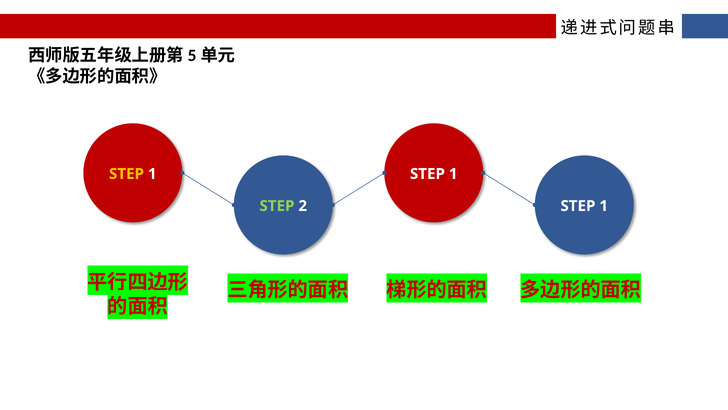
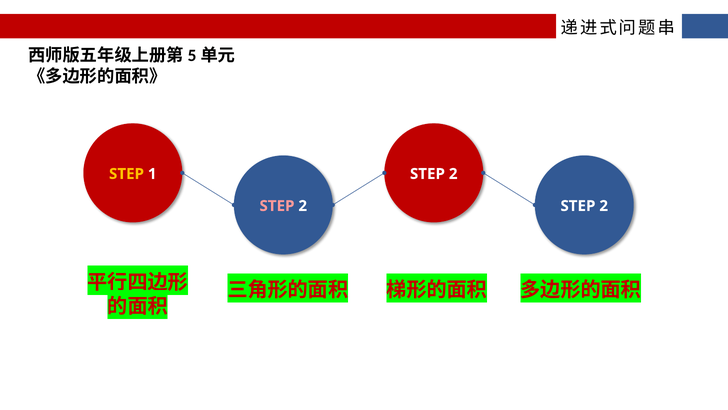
1 at (453, 174): 1 -> 2
STEP at (277, 206) colour: light green -> pink
1 at (604, 206): 1 -> 2
